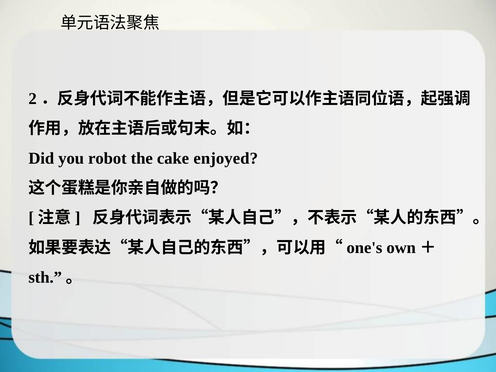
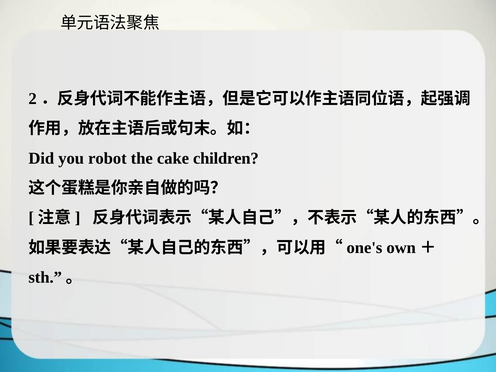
enjoyed: enjoyed -> children
